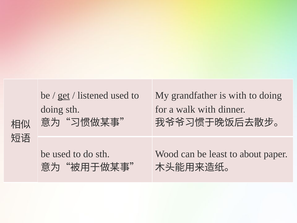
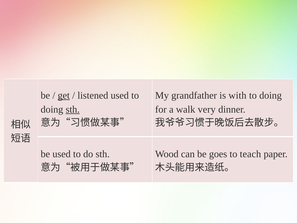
sth at (73, 109) underline: none -> present
walk with: with -> very
least: least -> goes
about: about -> teach
